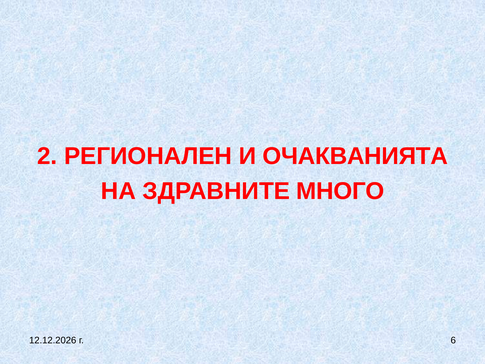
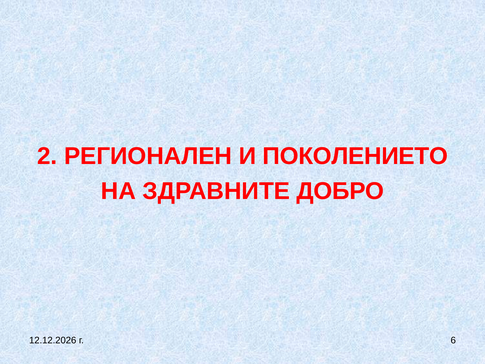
ОЧАКВАНИЯТА: ОЧАКВАНИЯТА -> ПОКОЛЕНИЕТО
МНОГО: МНОГО -> ДОБРО
